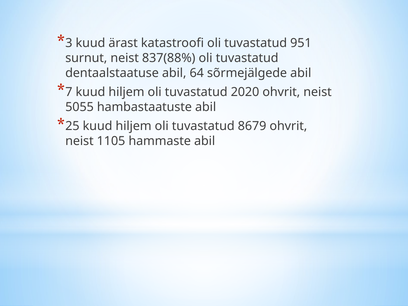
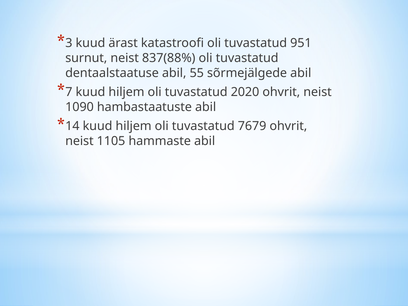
64: 64 -> 55
5055: 5055 -> 1090
25: 25 -> 14
8679: 8679 -> 7679
